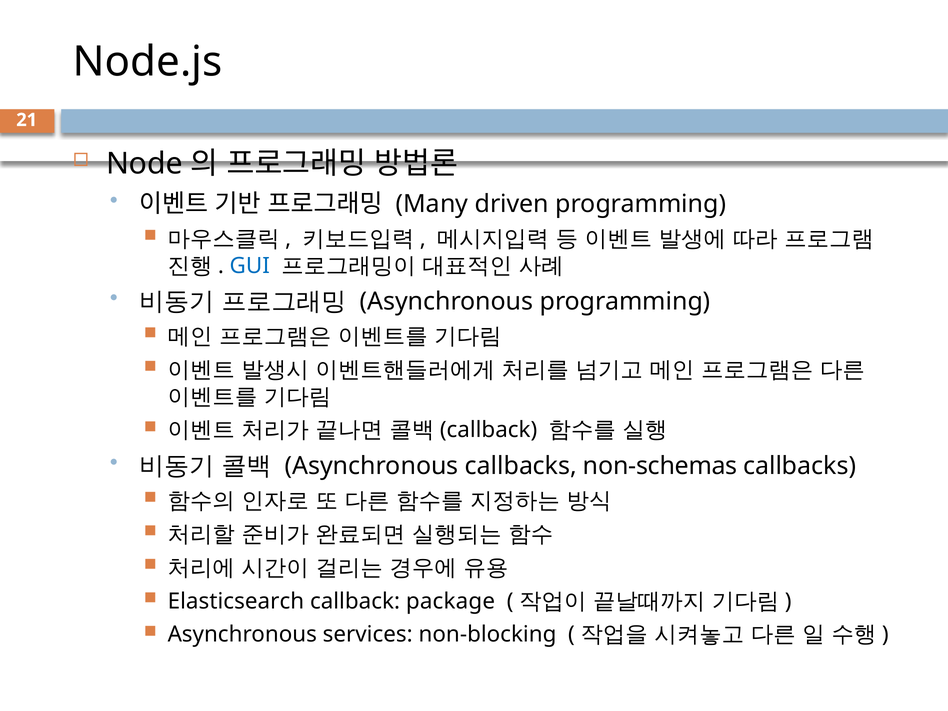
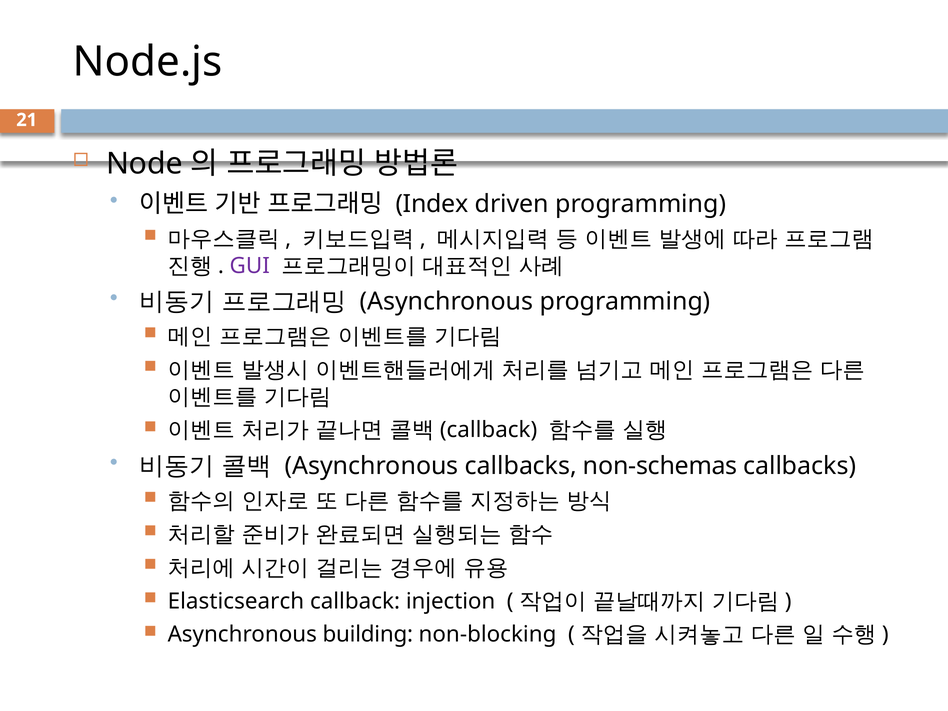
Many: Many -> Index
GUI colour: blue -> purple
package: package -> injection
services: services -> building
